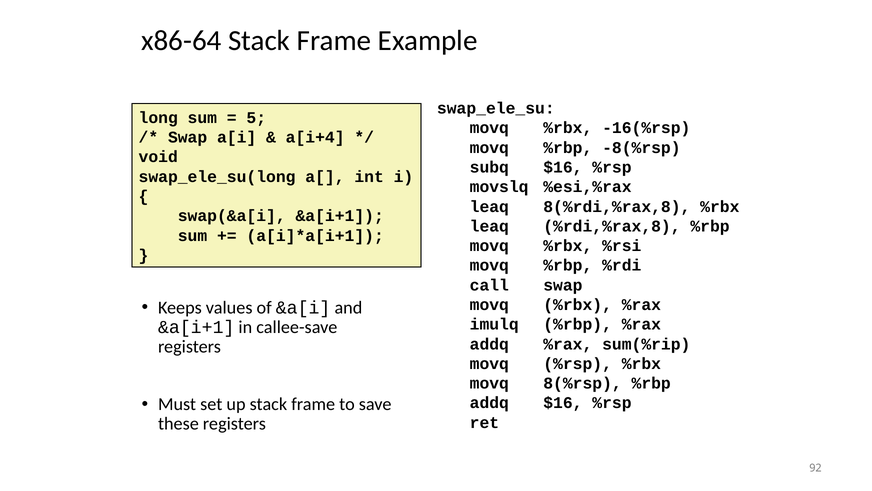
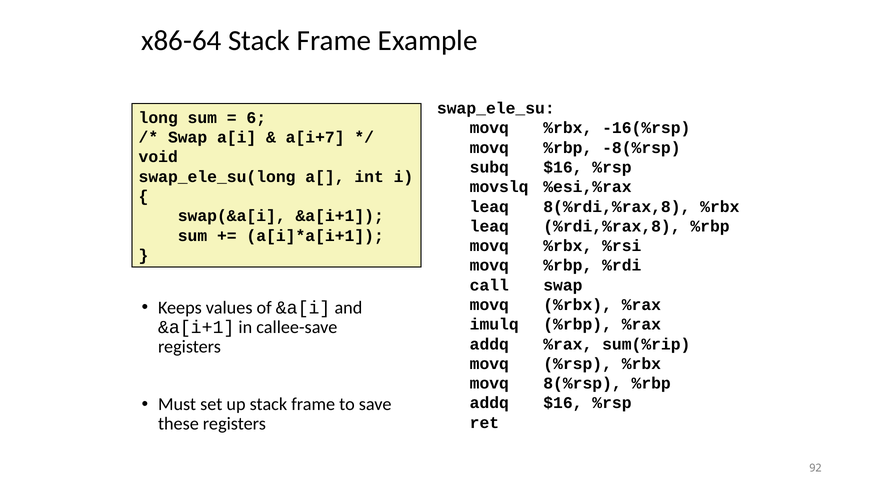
5: 5 -> 6
a[i+4: a[i+4 -> a[i+7
